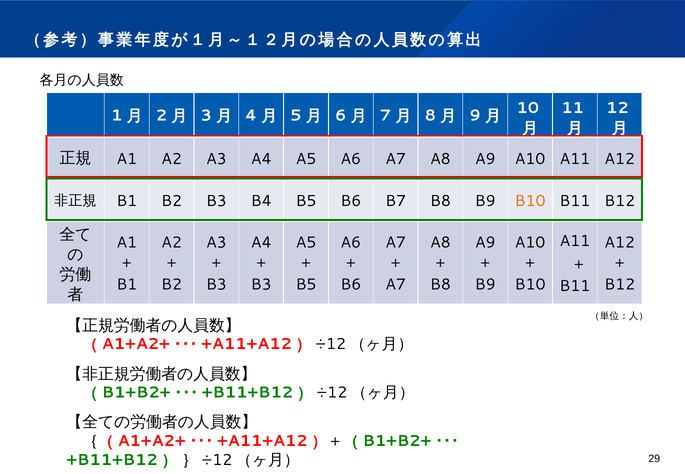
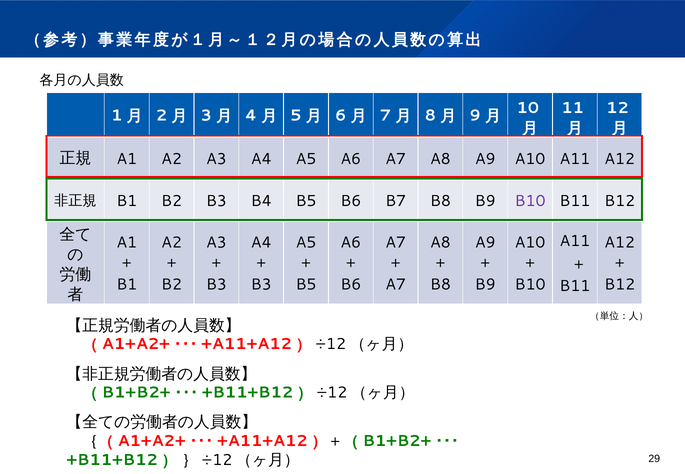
B10 at (530, 201) colour: orange -> purple
